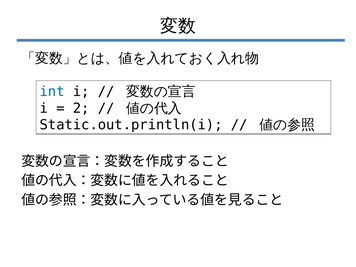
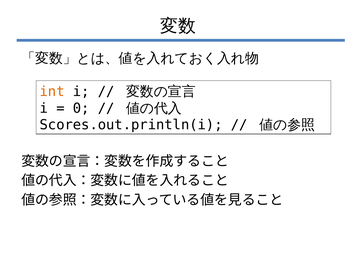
int colour: blue -> orange
2: 2 -> 0
Static.out.println(i: Static.out.println(i -> Scores.out.println(i
